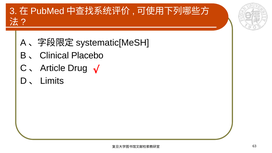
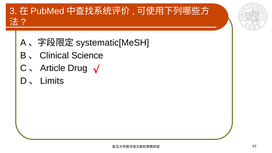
Placebo: Placebo -> Science
